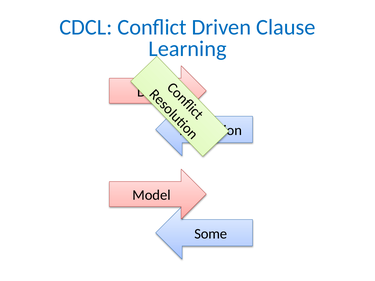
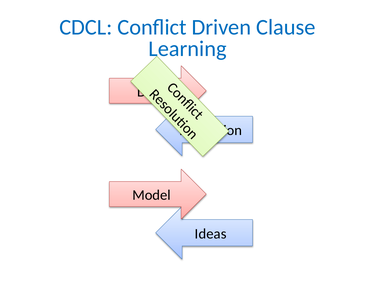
Some: Some -> Ideas
